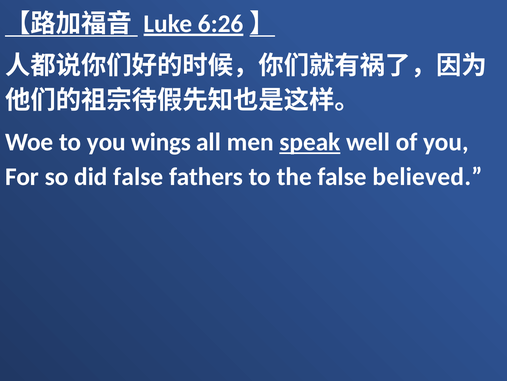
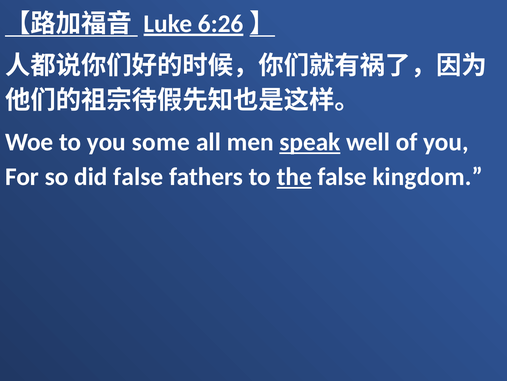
wings: wings -> some
the underline: none -> present
believed: believed -> kingdom
